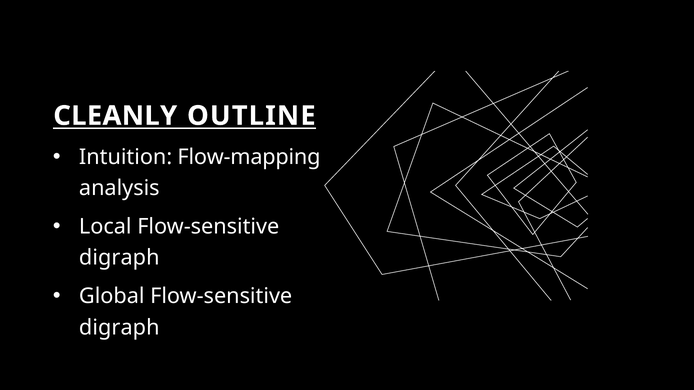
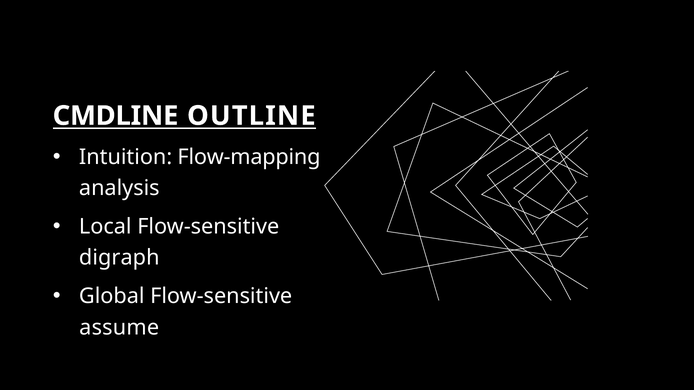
CLEANLY: CLEANLY -> CMDLINE
digraph at (119, 328): digraph -> assume
